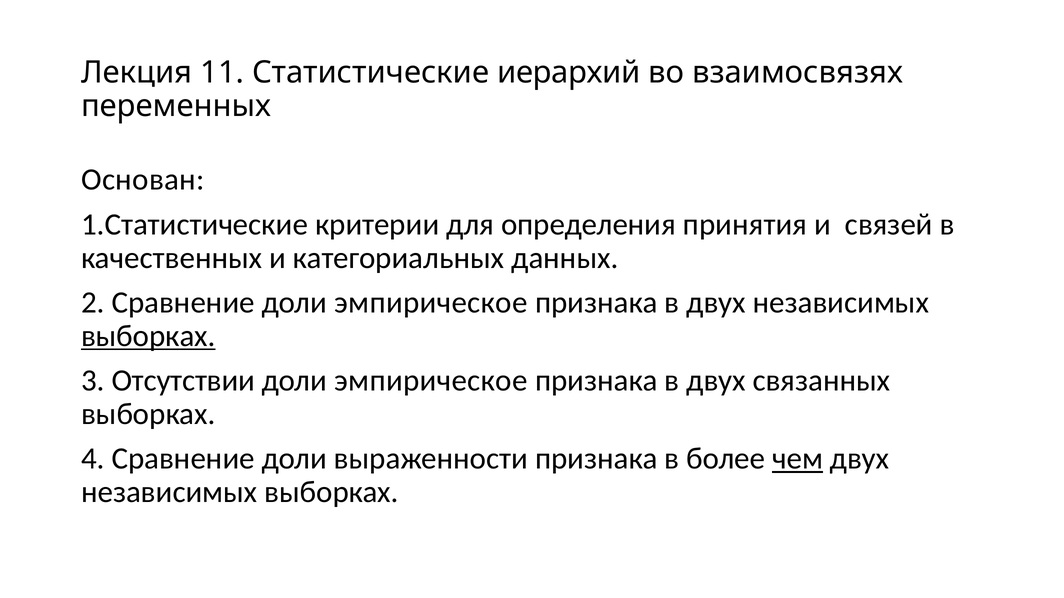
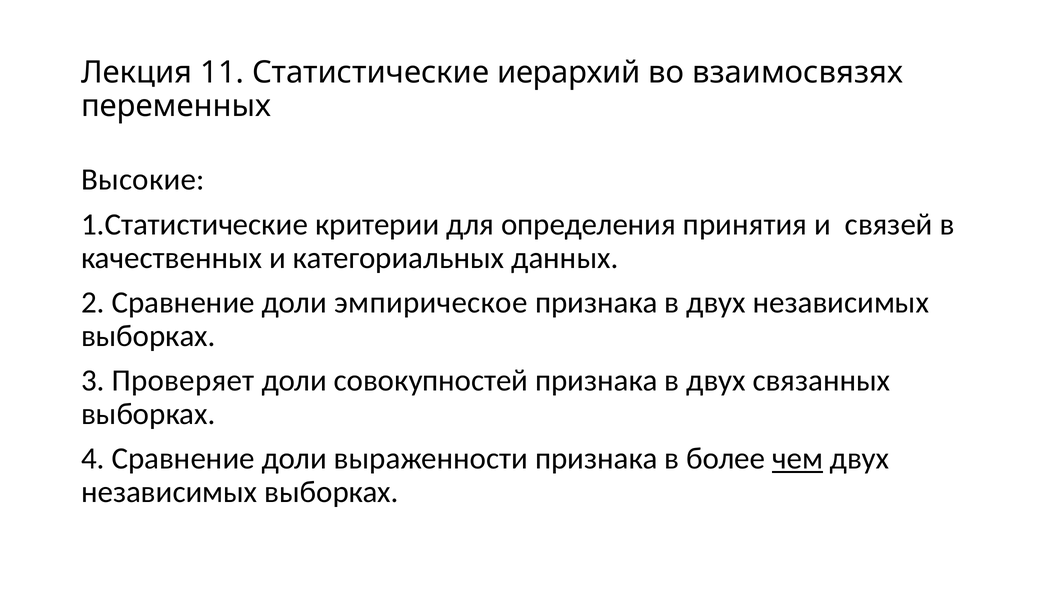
Основан: Основан -> Высокие
выборках at (148, 336) underline: present -> none
Отсутствии: Отсутствии -> Проверяет
эмпирическое at (431, 381): эмпирическое -> совокупностей
